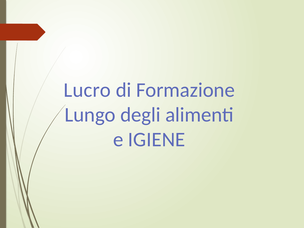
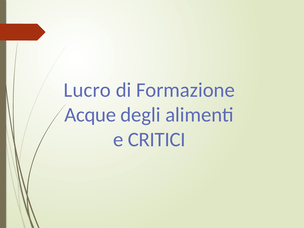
Lungo: Lungo -> Acque
IGIENE: IGIENE -> CRITICI
